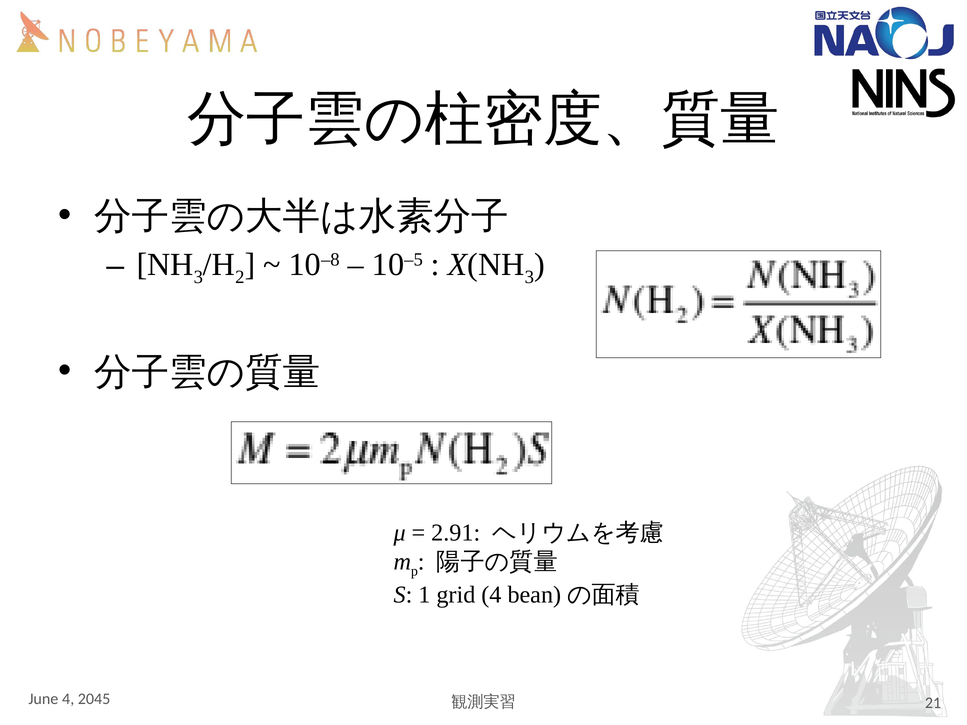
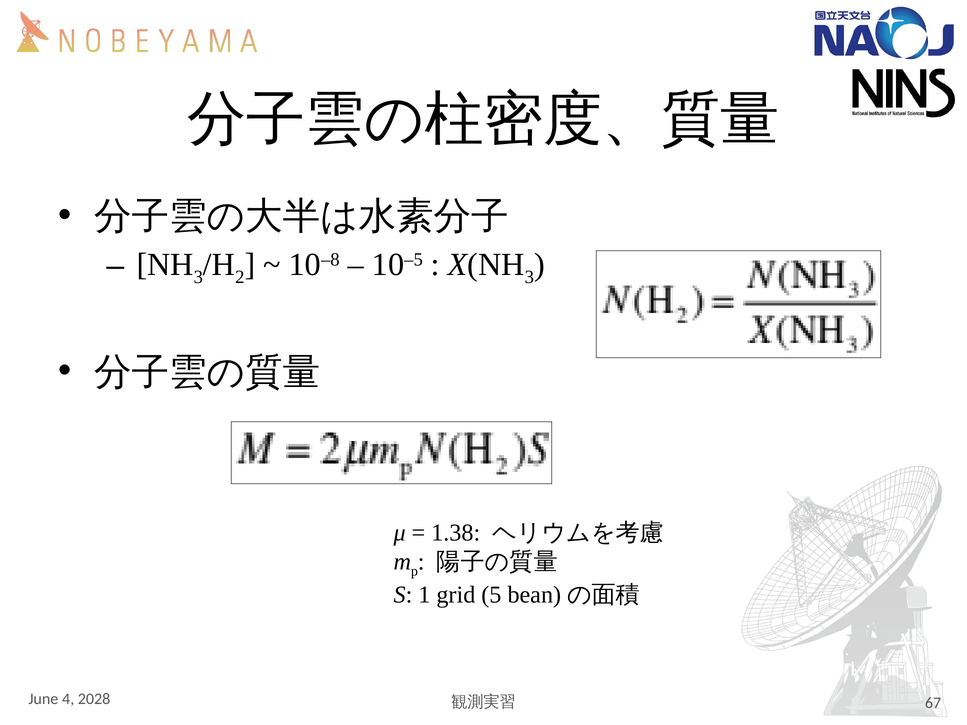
2.91: 2.91 -> 1.38
grid 4: 4 -> 5
2045: 2045 -> 2028
21: 21 -> 67
